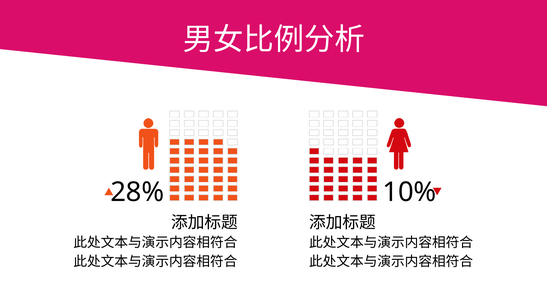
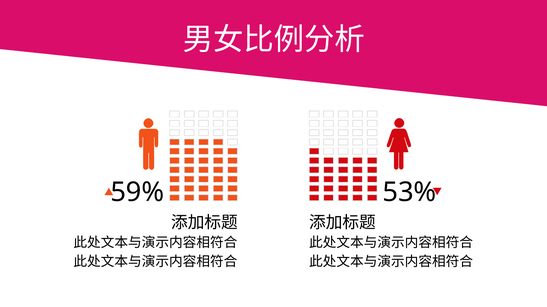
28%: 28% -> 59%
10%: 10% -> 53%
